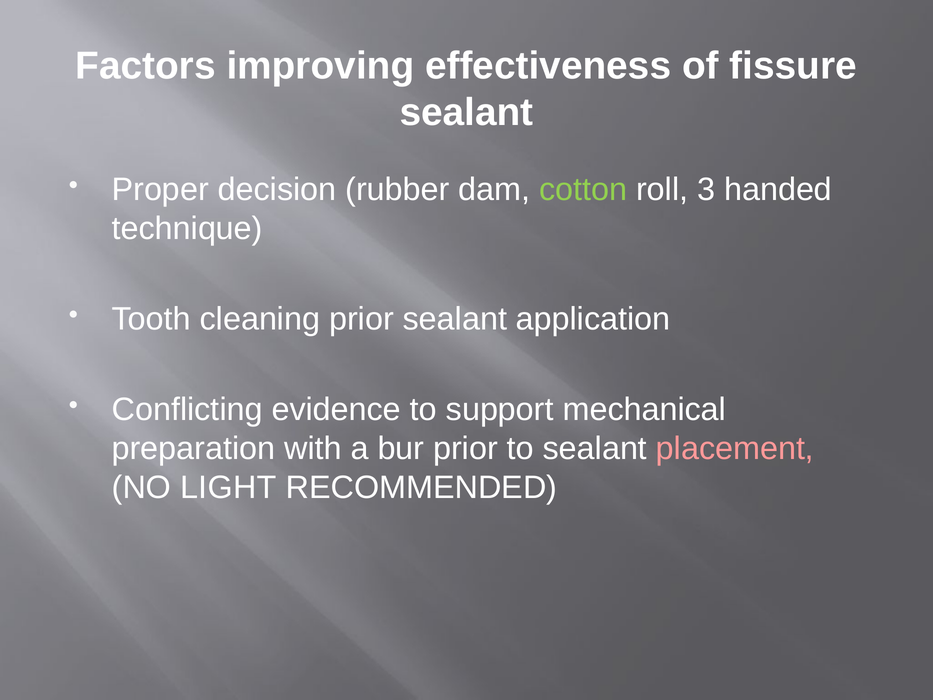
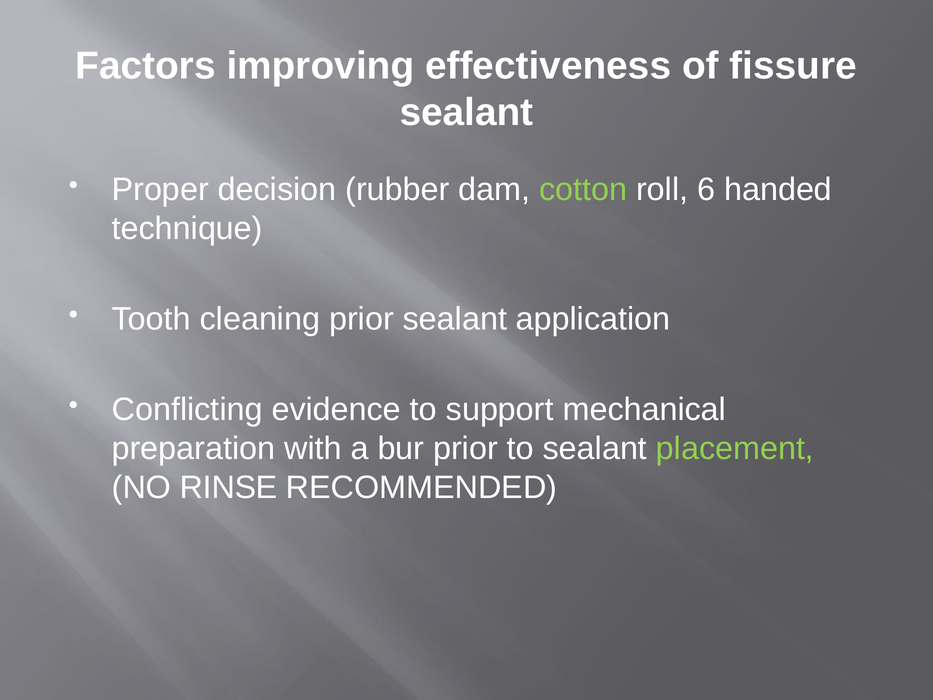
3: 3 -> 6
placement colour: pink -> light green
LIGHT: LIGHT -> RINSE
